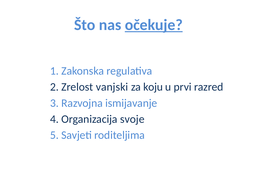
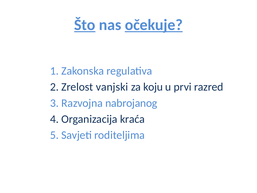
Što underline: none -> present
ismijavanje: ismijavanje -> nabrojanog
svoje: svoje -> kraća
